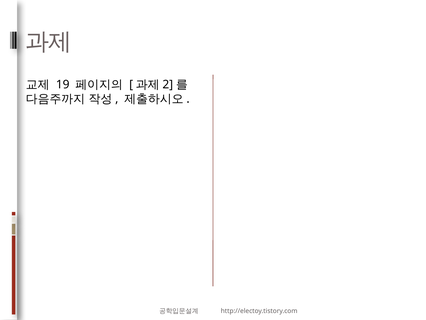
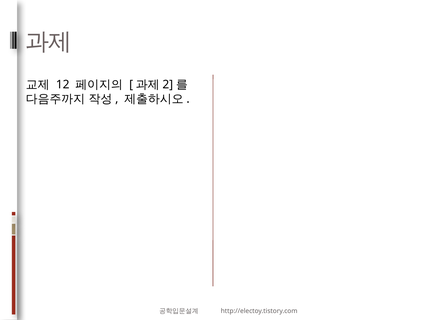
19: 19 -> 12
